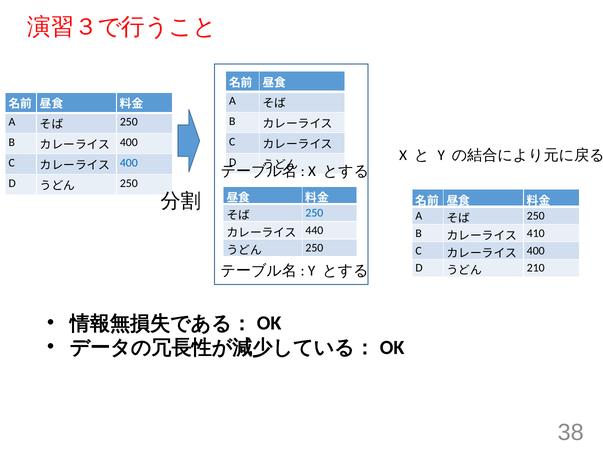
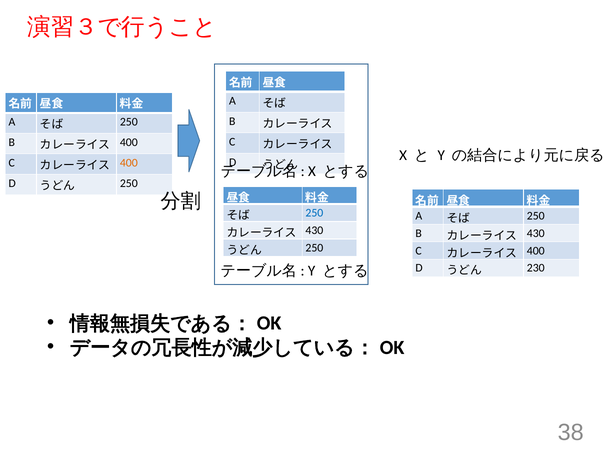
400 at (129, 163) colour: blue -> orange
440 at (314, 231): 440 -> 430
410 at (536, 233): 410 -> 430
210: 210 -> 230
